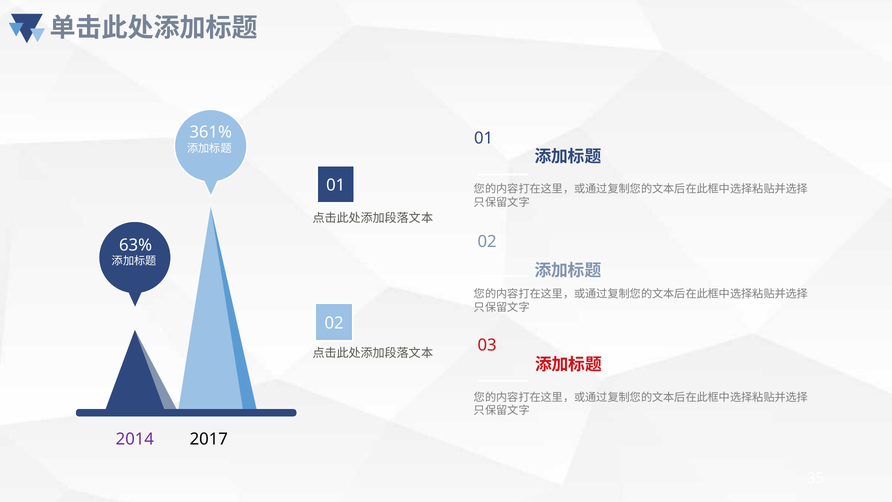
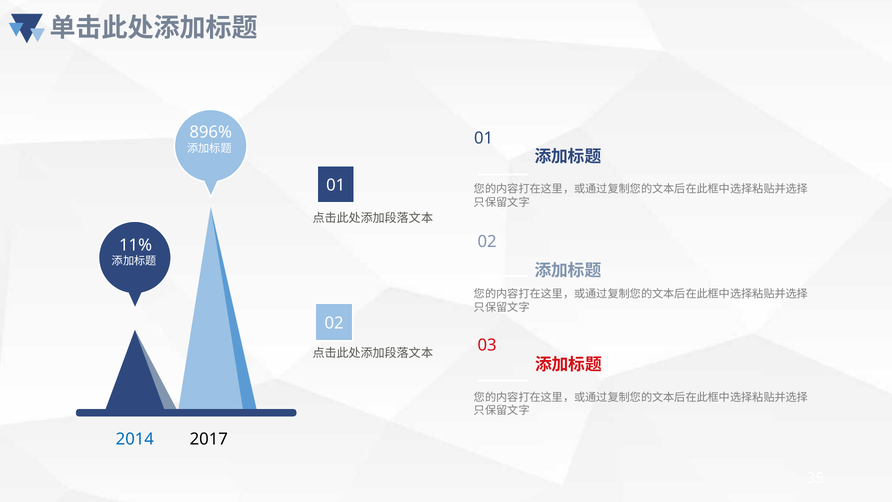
361%: 361% -> 896%
63%: 63% -> 11%
2014 colour: purple -> blue
